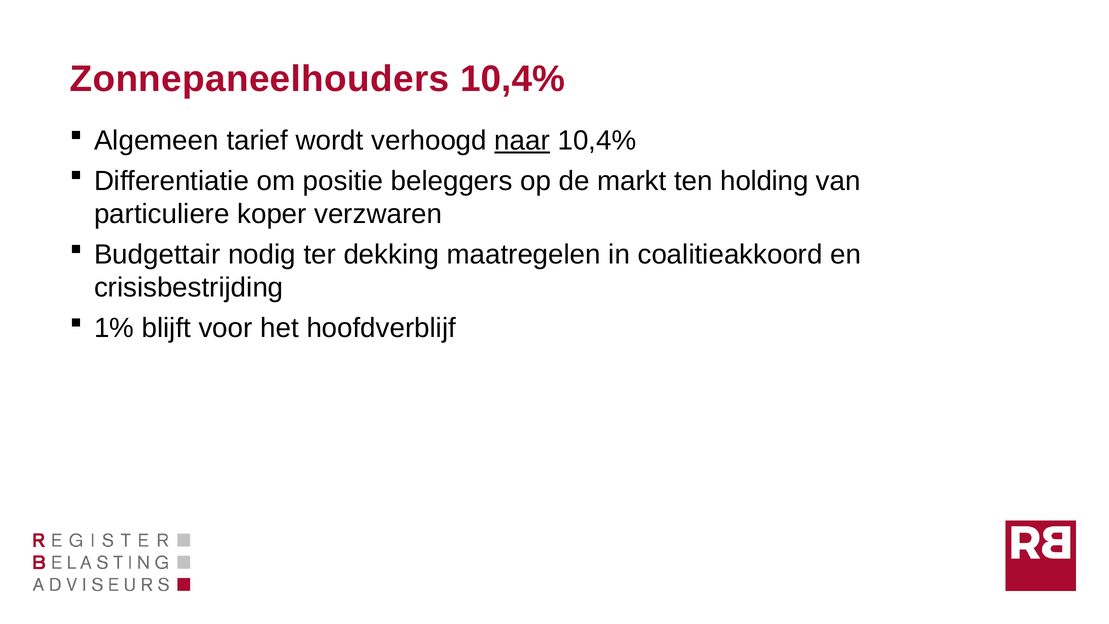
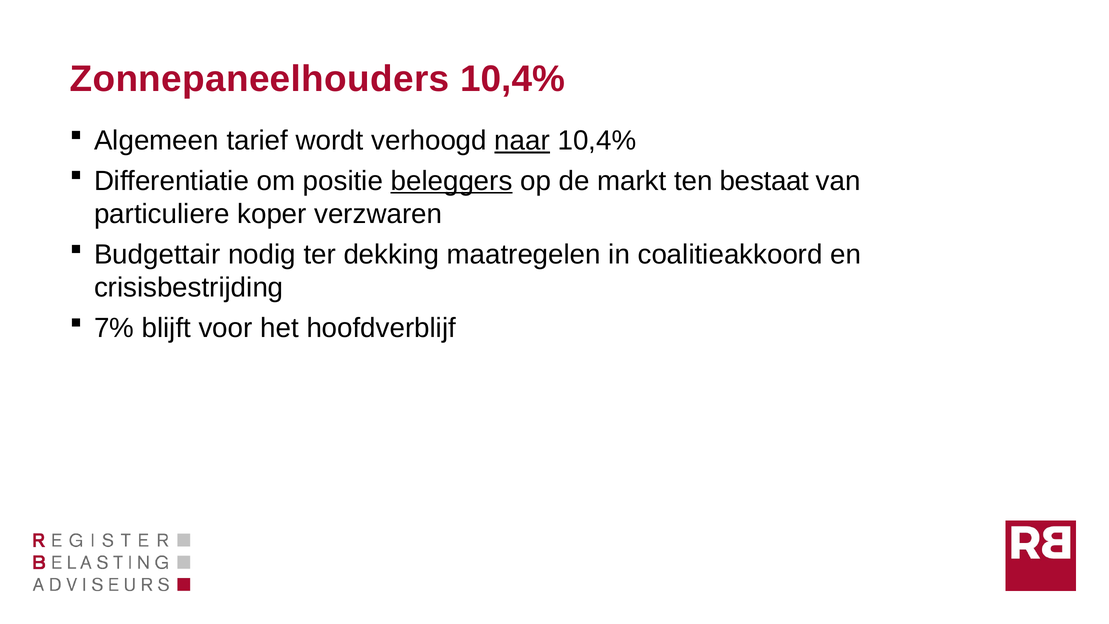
beleggers underline: none -> present
holding: holding -> bestaat
1%: 1% -> 7%
